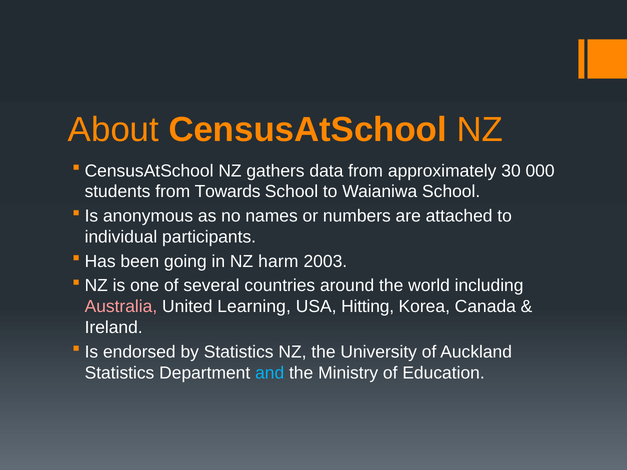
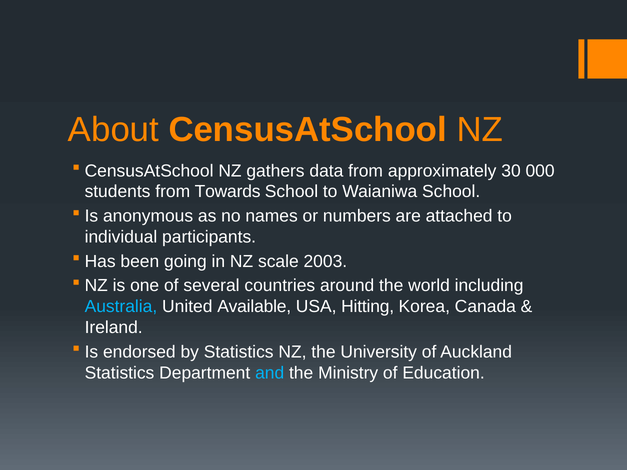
harm: harm -> scale
Australia colour: pink -> light blue
Learning: Learning -> Available
